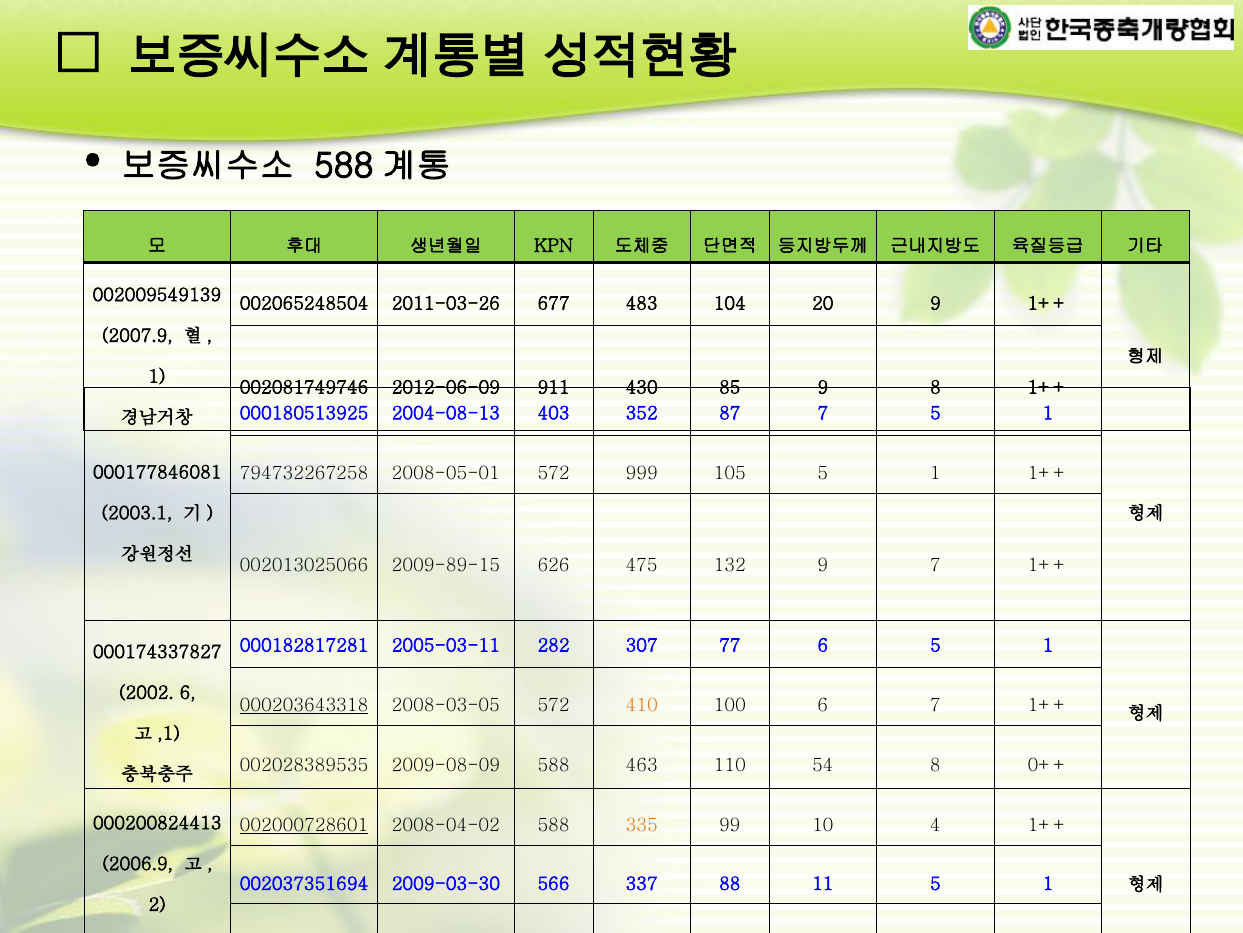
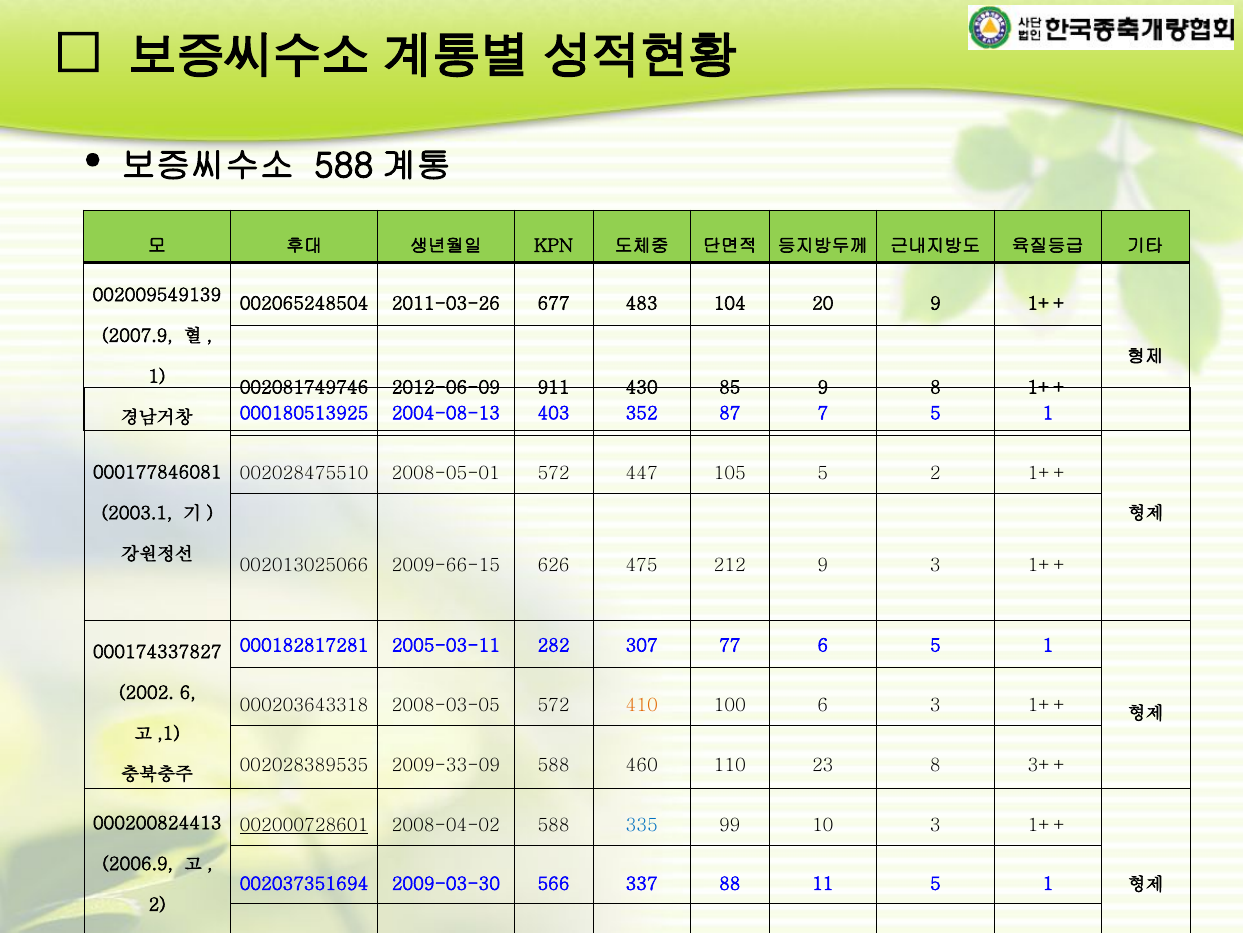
794732267258: 794732267258 -> 002028475510
999: 999 -> 447
105 5 1: 1 -> 2
2009-89-15: 2009-89-15 -> 2009-66-15
132: 132 -> 212
9 7: 7 -> 3
000203643318 underline: present -> none
6 7: 7 -> 3
2009-08-09: 2009-08-09 -> 2009-33-09
463: 463 -> 460
54: 54 -> 23
0++: 0++ -> 3++
335 colour: orange -> blue
10 4: 4 -> 3
